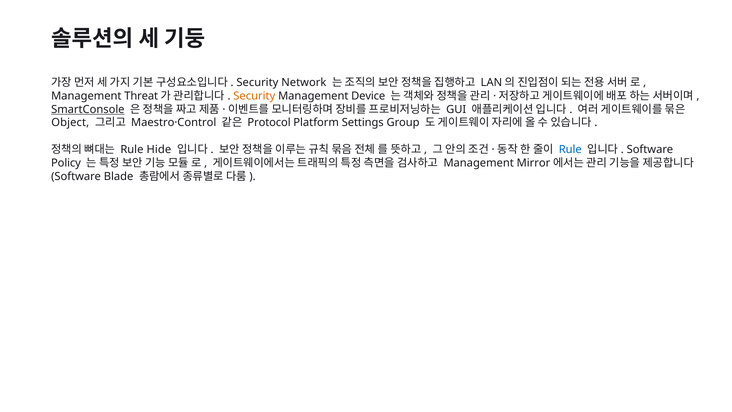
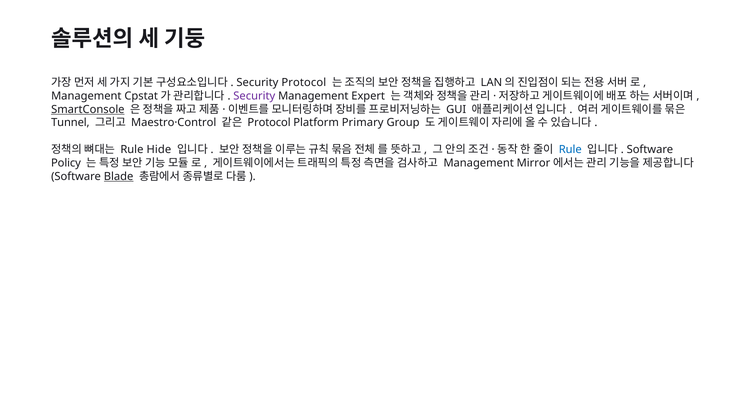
Security Network: Network -> Protocol
Threat: Threat -> Cpstat
Security at (254, 96) colour: orange -> purple
Device: Device -> Expert
Object: Object -> Tunnel
Settings: Settings -> Primary
Blade underline: none -> present
